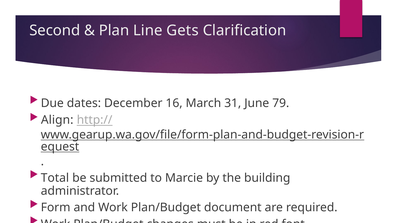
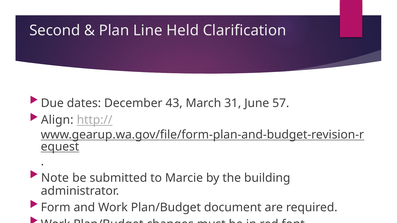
Gets: Gets -> Held
16: 16 -> 43
79: 79 -> 57
Total: Total -> Note
